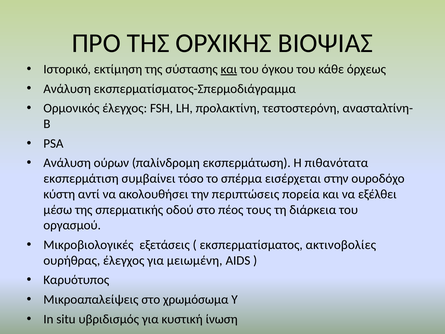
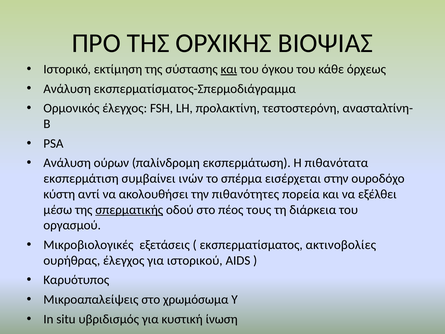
τόσο: τόσο -> ινών
περιπτώσεις: περιπτώσεις -> πιθανότητες
σπερματικής underline: none -> present
μειωμένη: μειωμένη -> ιστορικού
